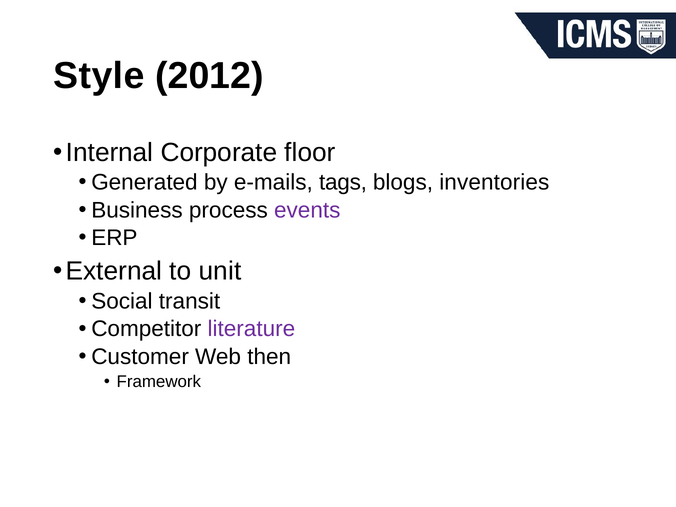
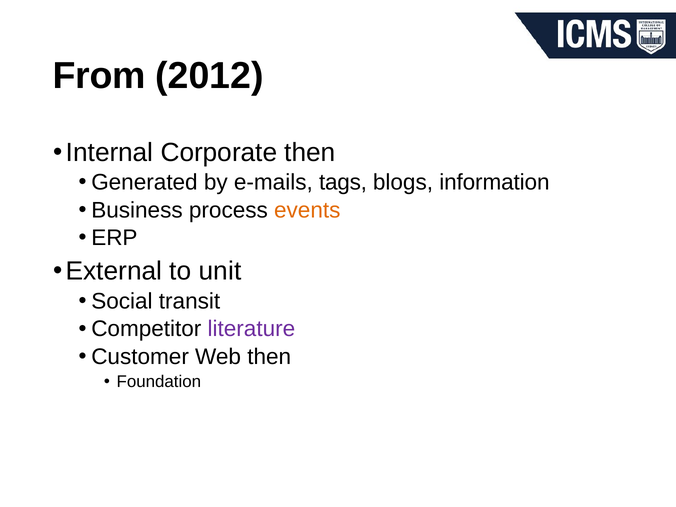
Style: Style -> From
Corporate floor: floor -> then
inventories: inventories -> information
events colour: purple -> orange
Framework: Framework -> Foundation
